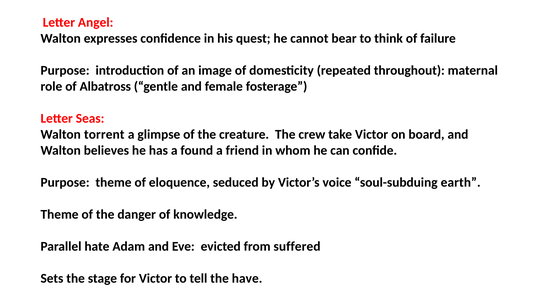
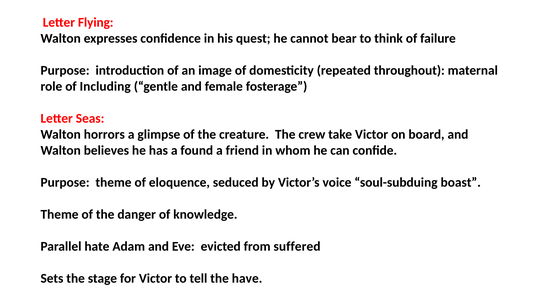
Angel: Angel -> Flying
Albatross: Albatross -> Including
torrent: torrent -> horrors
earth: earth -> boast
